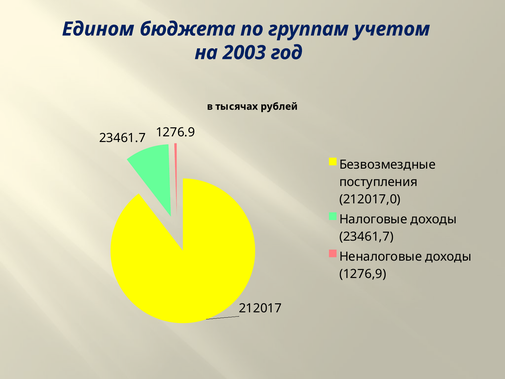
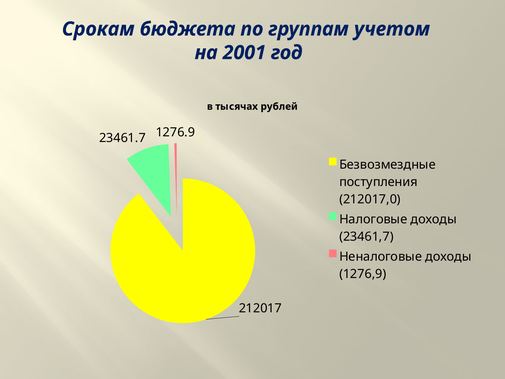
Едином: Едином -> Срокам
2003: 2003 -> 2001
